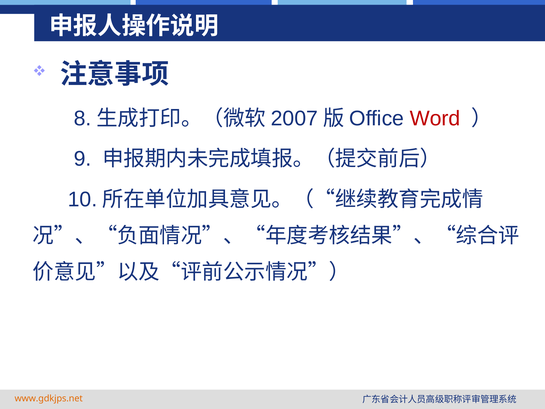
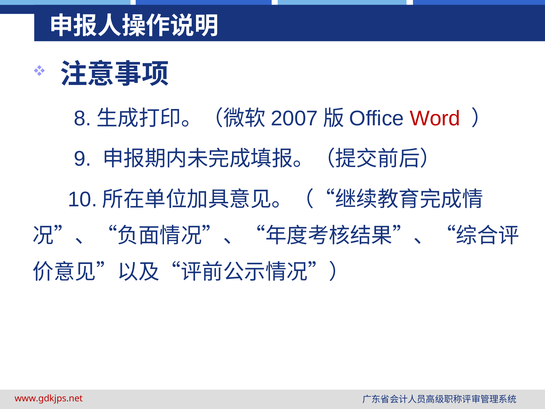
www.gdkjps.net colour: orange -> red
